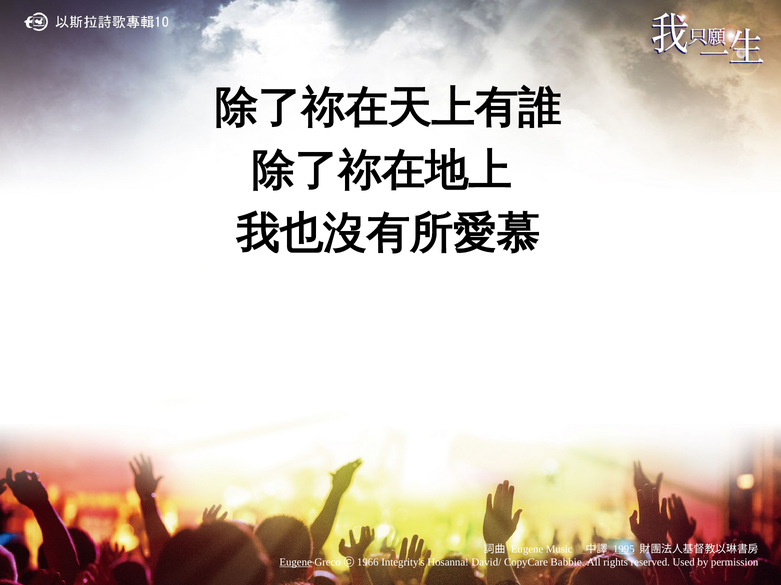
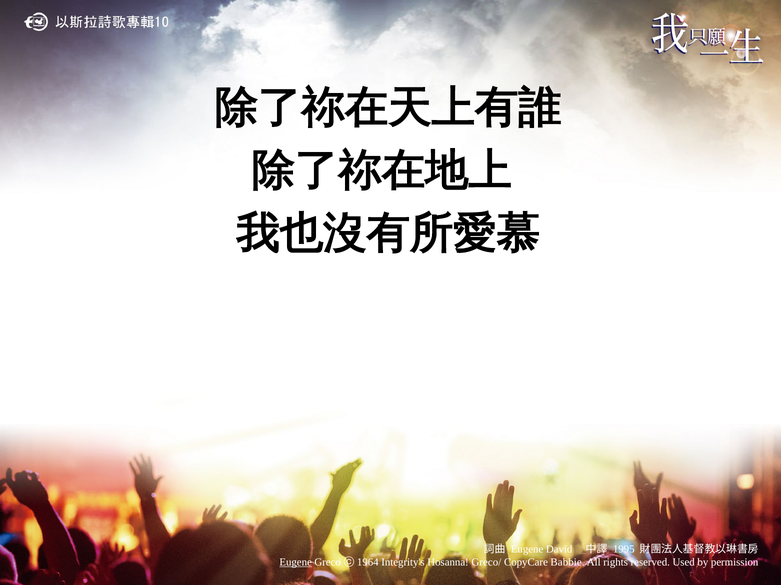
Music: Music -> David
1995 underline: present -> none
1966: 1966 -> 1964
David/: David/ -> Greco/
